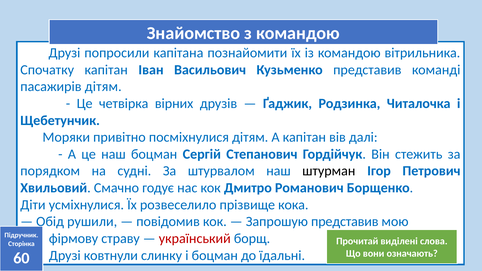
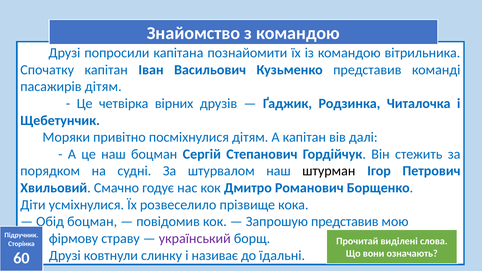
Обід рушили: рушили -> боцман
український colour: red -> purple
і боцман: боцман -> називає
